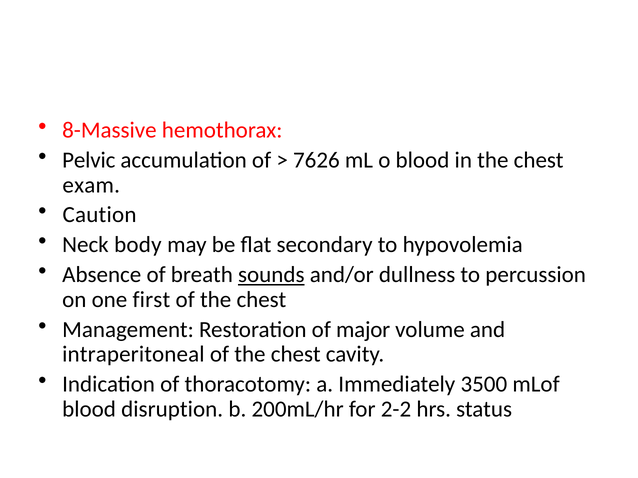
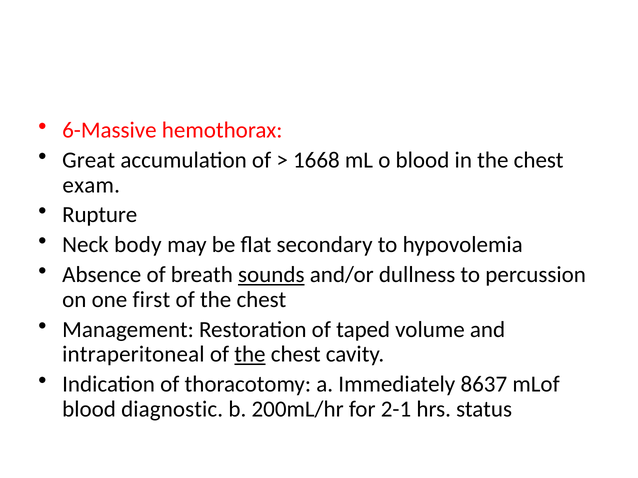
8-Massive: 8-Massive -> 6-Massive
Pelvic: Pelvic -> Great
7626: 7626 -> 1668
Caution: Caution -> Rupture
major: major -> taped
the at (250, 355) underline: none -> present
3500: 3500 -> 8637
disruption: disruption -> diagnostic
2-2: 2-2 -> 2-1
